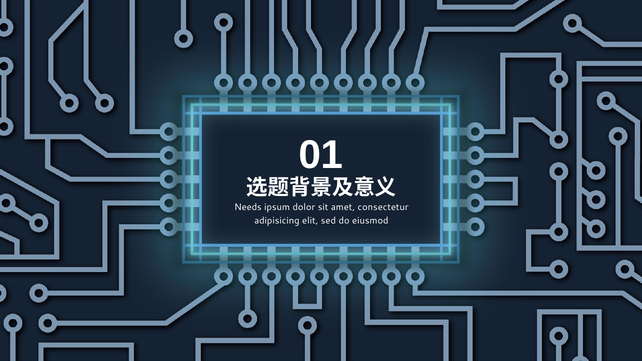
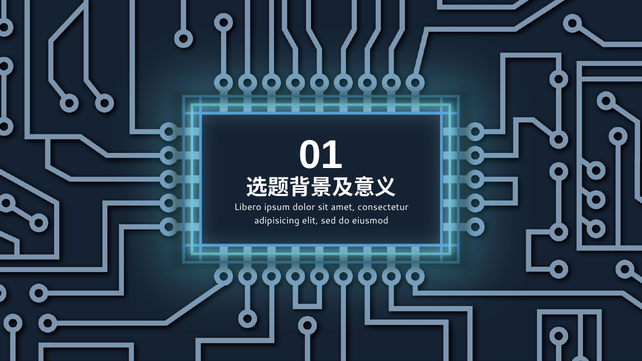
Needs: Needs -> Libero
